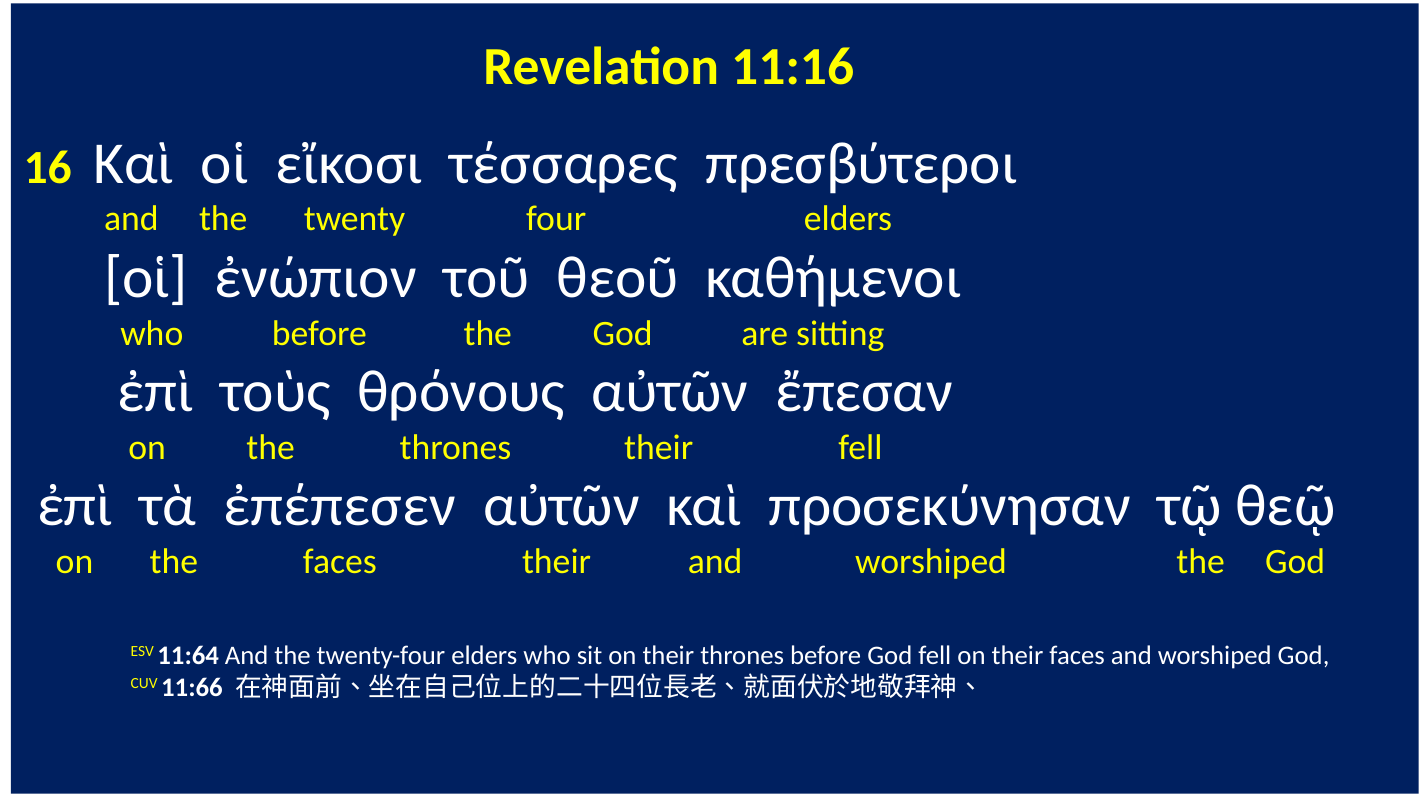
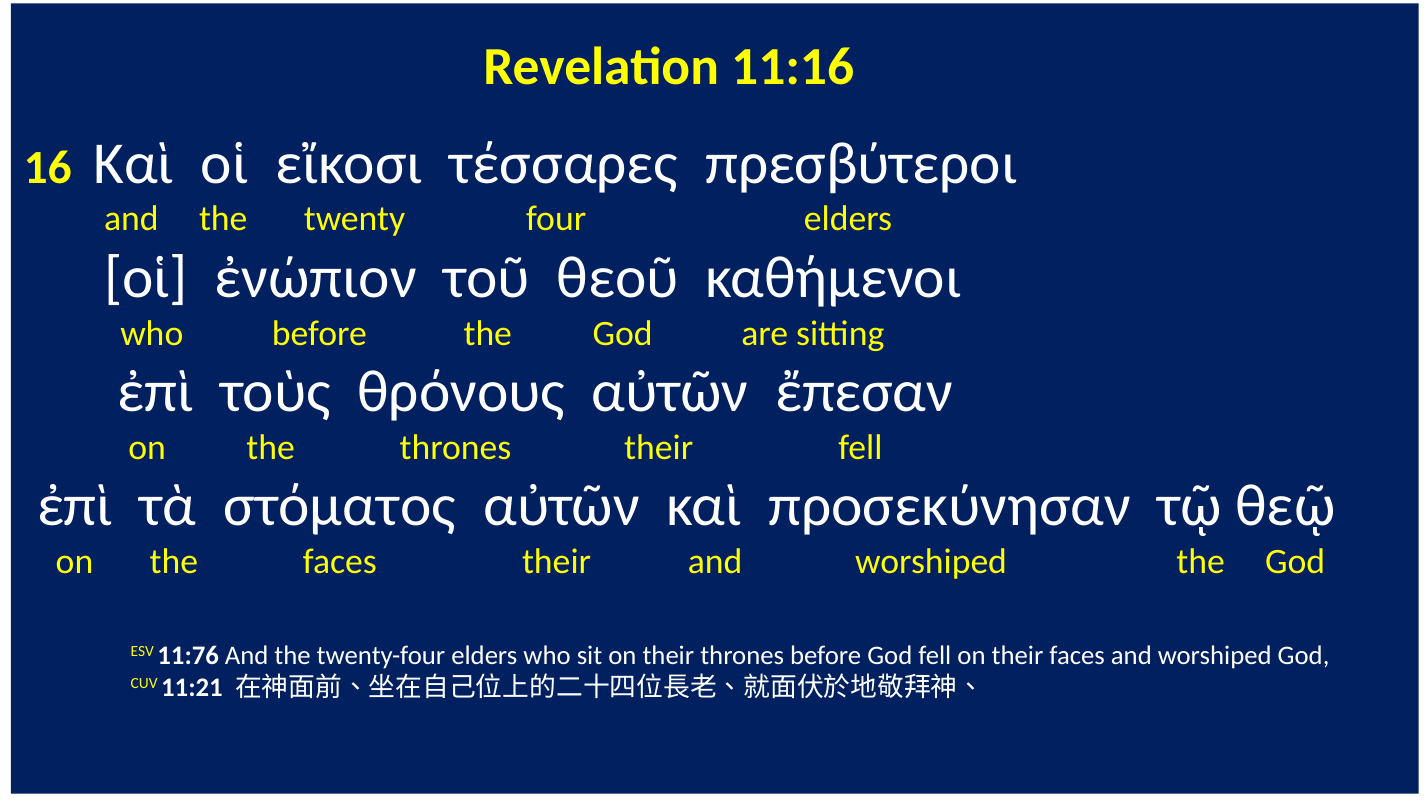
ἐπέπεσεν: ἐπέπεσεν -> στόματος
11:64: 11:64 -> 11:76
11:66: 11:66 -> 11:21
